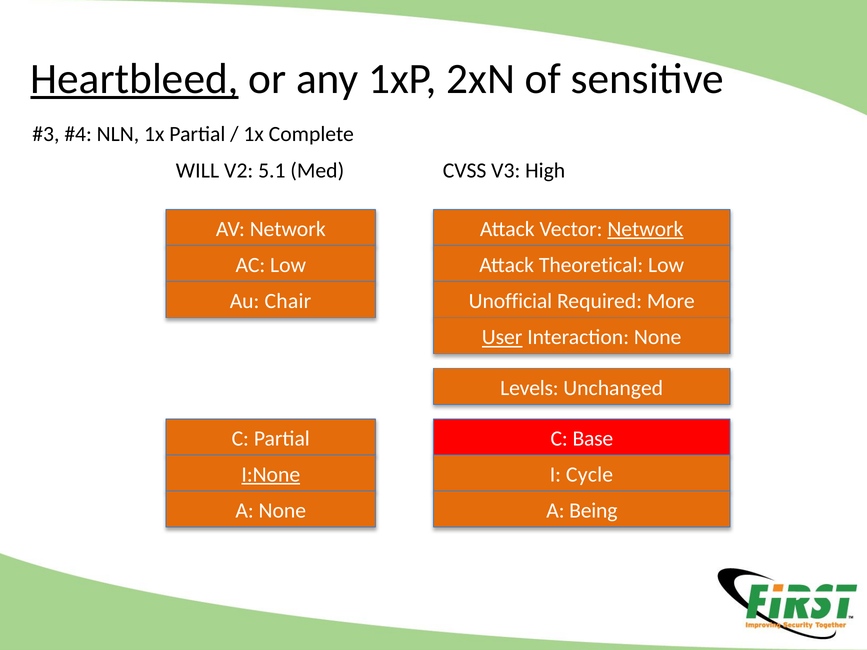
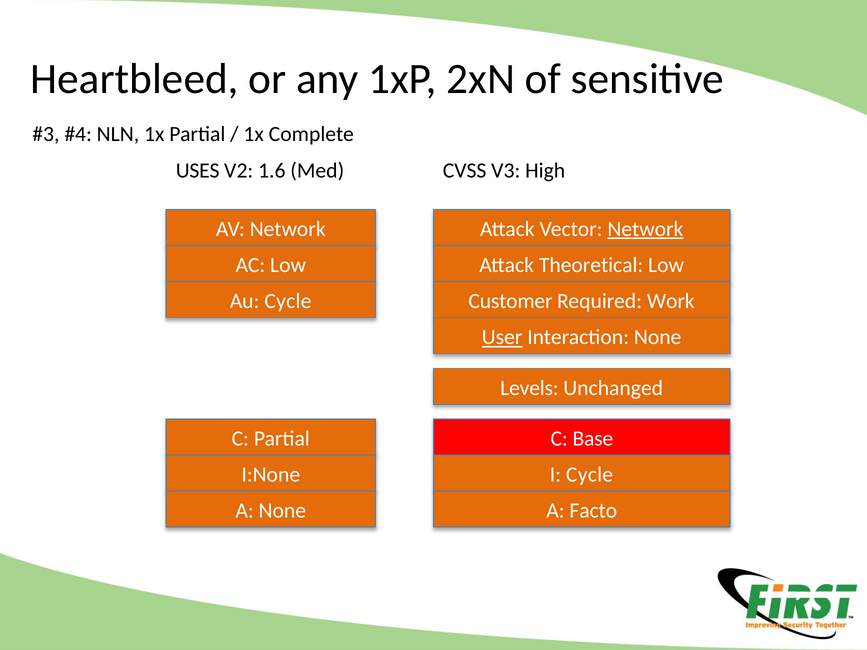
Heartbleed underline: present -> none
WILL: WILL -> USES
5.1: 5.1 -> 1.6
Au Chair: Chair -> Cycle
Unofficial: Unofficial -> Customer
More: More -> Work
I:None underline: present -> none
Being: Being -> Facto
